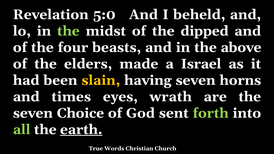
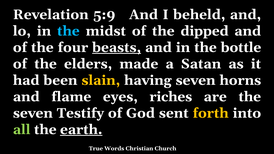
5:0: 5:0 -> 5:9
the at (68, 31) colour: light green -> light blue
beasts underline: none -> present
above: above -> bottle
Israel: Israel -> Satan
times: times -> flame
wrath: wrath -> riches
Choice: Choice -> Testify
forth colour: light green -> yellow
